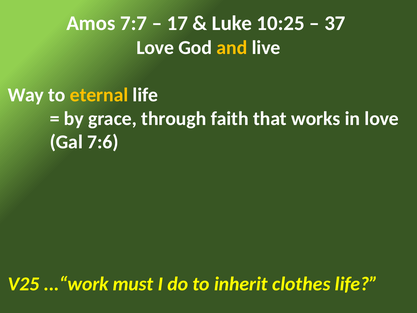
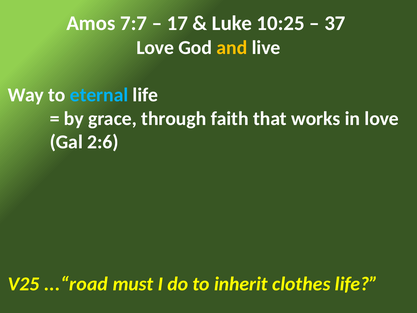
eternal colour: yellow -> light blue
7:6: 7:6 -> 2:6
...“work: ...“work -> ...“road
